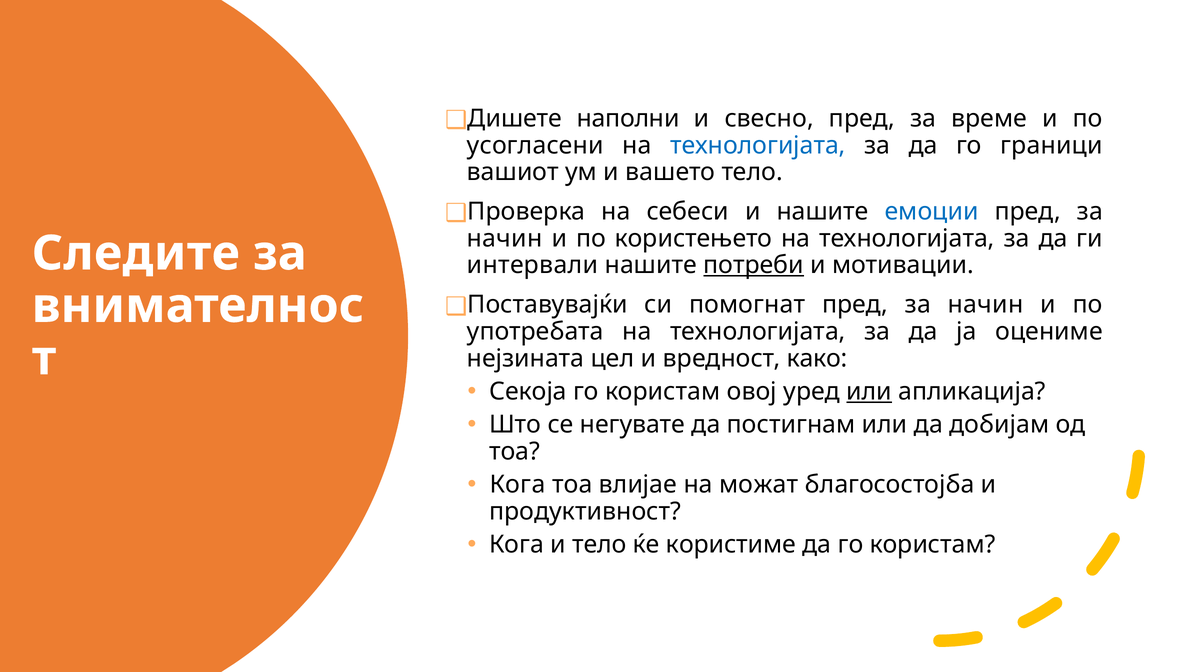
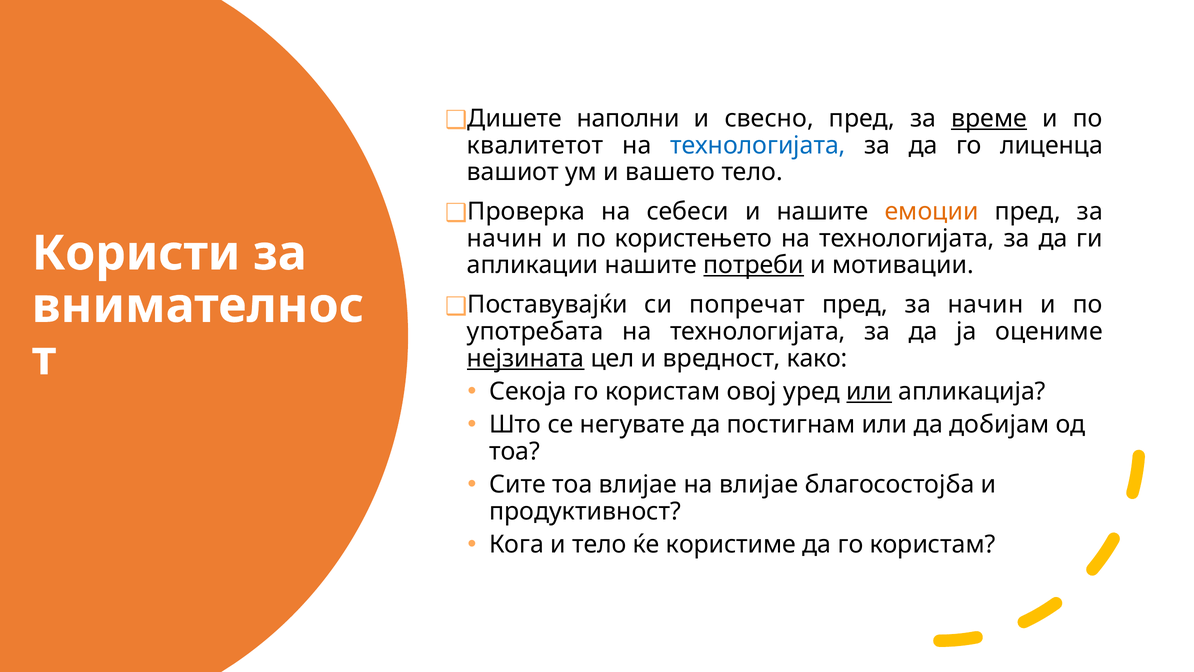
време underline: none -> present
усогласени: усогласени -> квалитетот
граници: граници -> лиценца
емоции colour: blue -> orange
Следите: Следите -> Користи
интервали: интервали -> апликации
помогнат: помогнат -> попречат
нејзината underline: none -> present
Кога at (517, 484): Кога -> Сите
на можат: можат -> влијае
